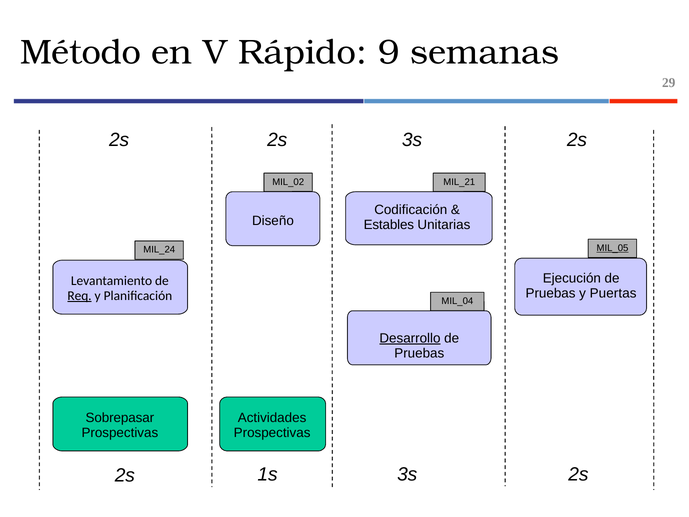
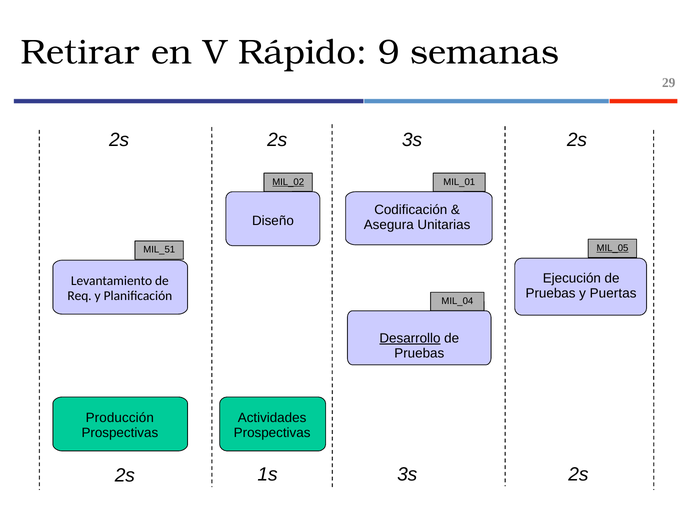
Método: Método -> Retirar
MIL_02 underline: none -> present
MIL_21: MIL_21 -> MIL_01
Estables: Estables -> Asegura
MIL_24: MIL_24 -> MIL_51
Req underline: present -> none
Sobrepasar: Sobrepasar -> Producción
